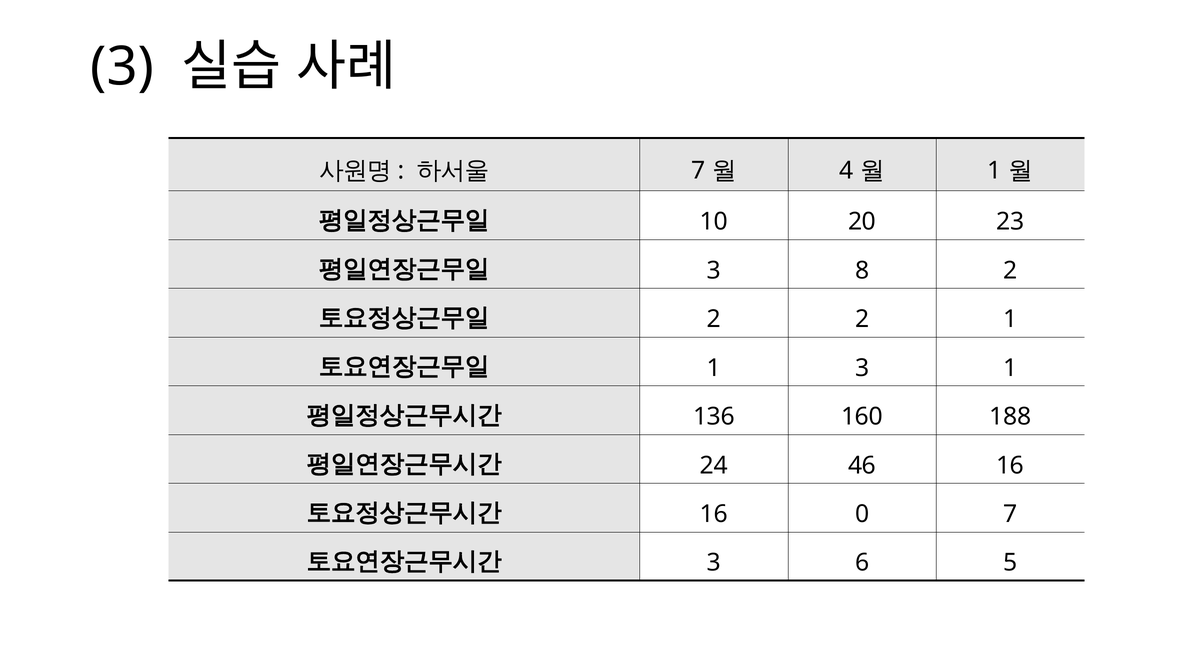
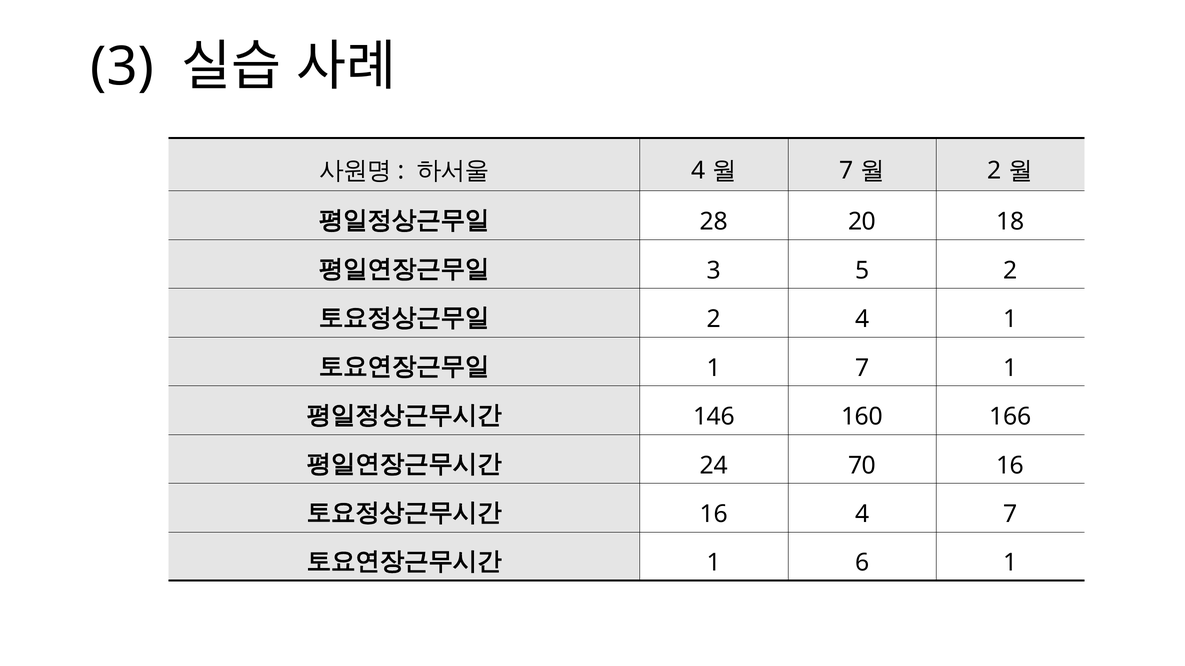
7 at (698, 171): 7 -> 4
4 at (846, 171): 4 -> 7
1 at (994, 171): 1 -> 2
10: 10 -> 28
23: 23 -> 18
8: 8 -> 5
2 2: 2 -> 4
1 3: 3 -> 7
136: 136 -> 146
188: 188 -> 166
46: 46 -> 70
16 0: 0 -> 4
3 at (714, 563): 3 -> 1
6 5: 5 -> 1
